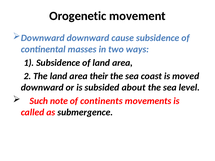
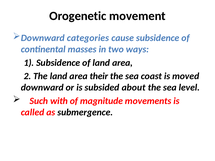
Downward downward: downward -> categories
note: note -> with
continents: continents -> magnitude
